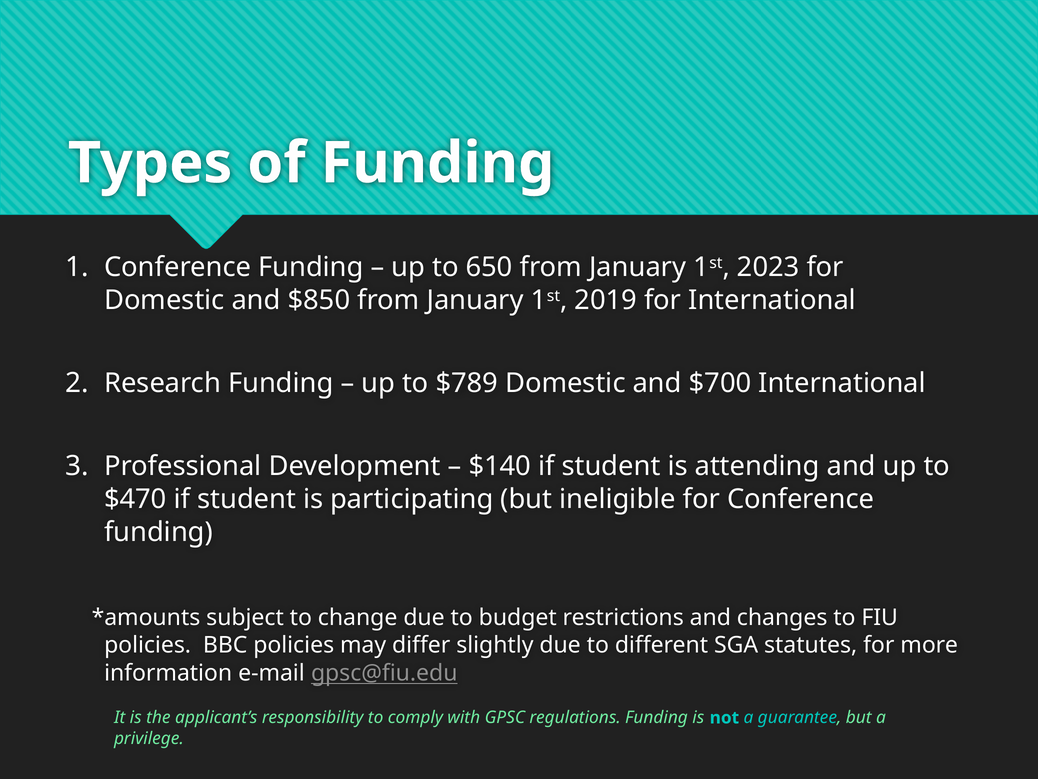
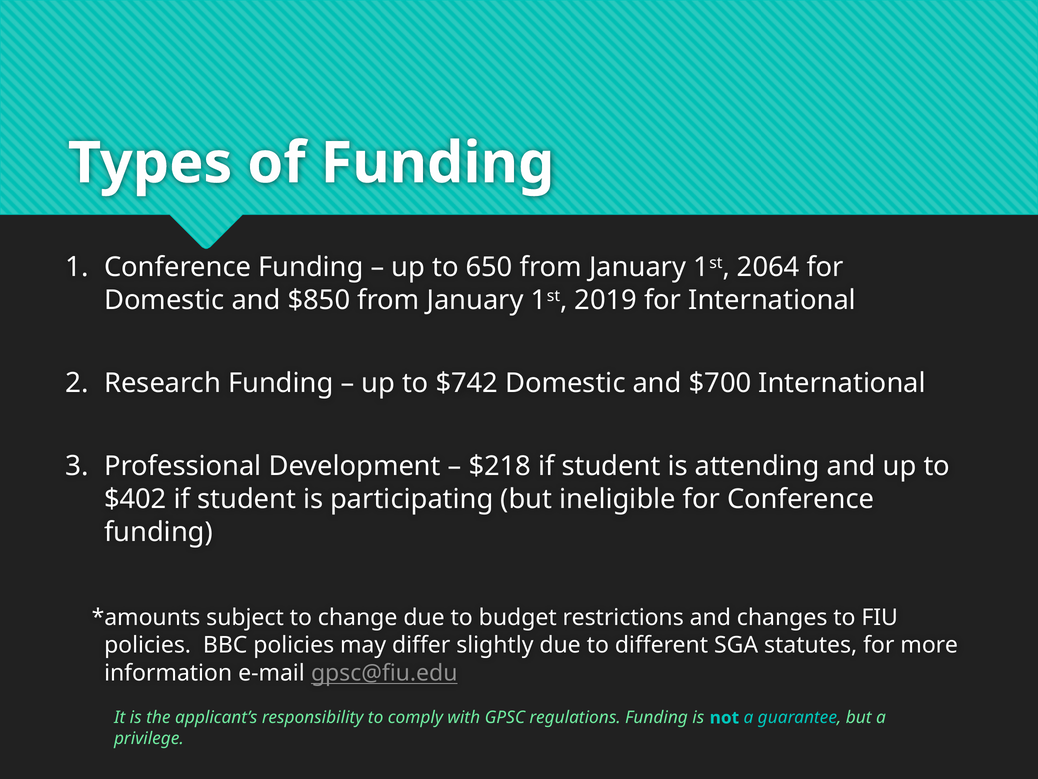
2023: 2023 -> 2064
$789: $789 -> $742
$140: $140 -> $218
$470: $470 -> $402
